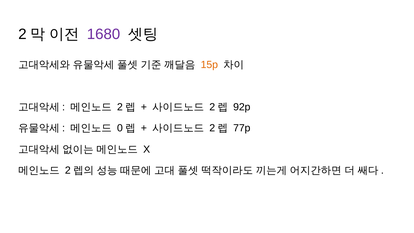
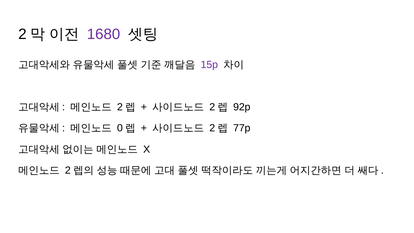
15p colour: orange -> purple
